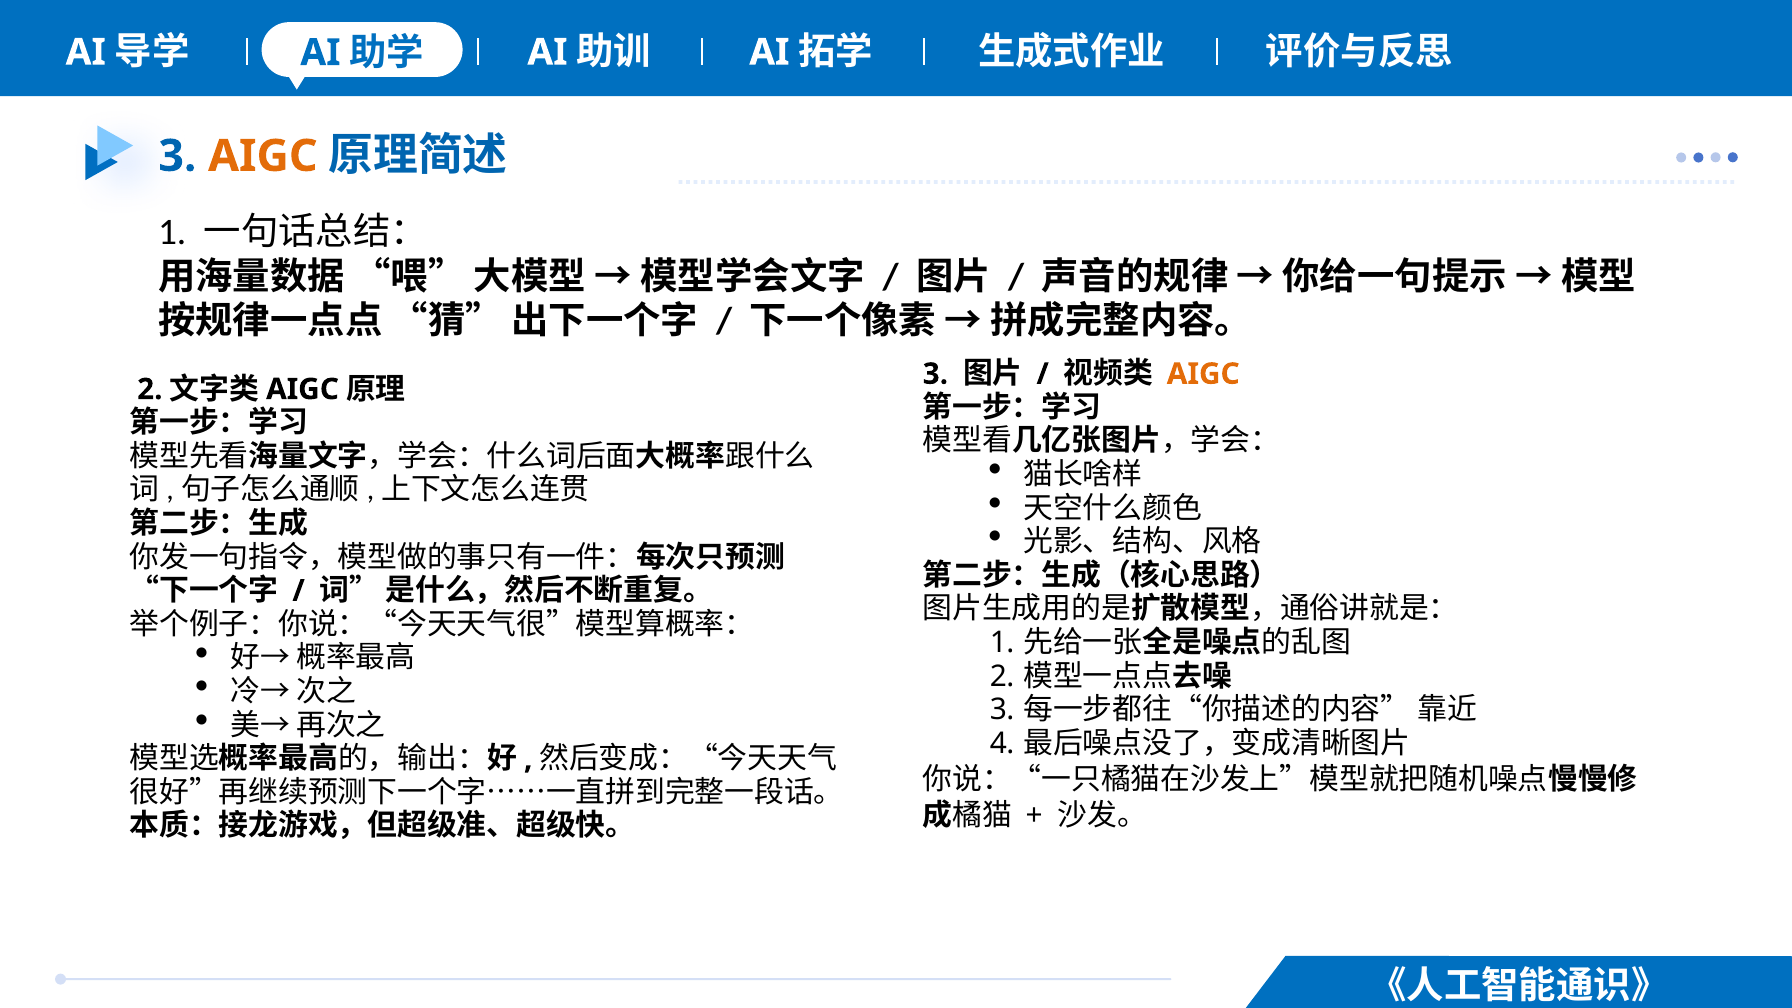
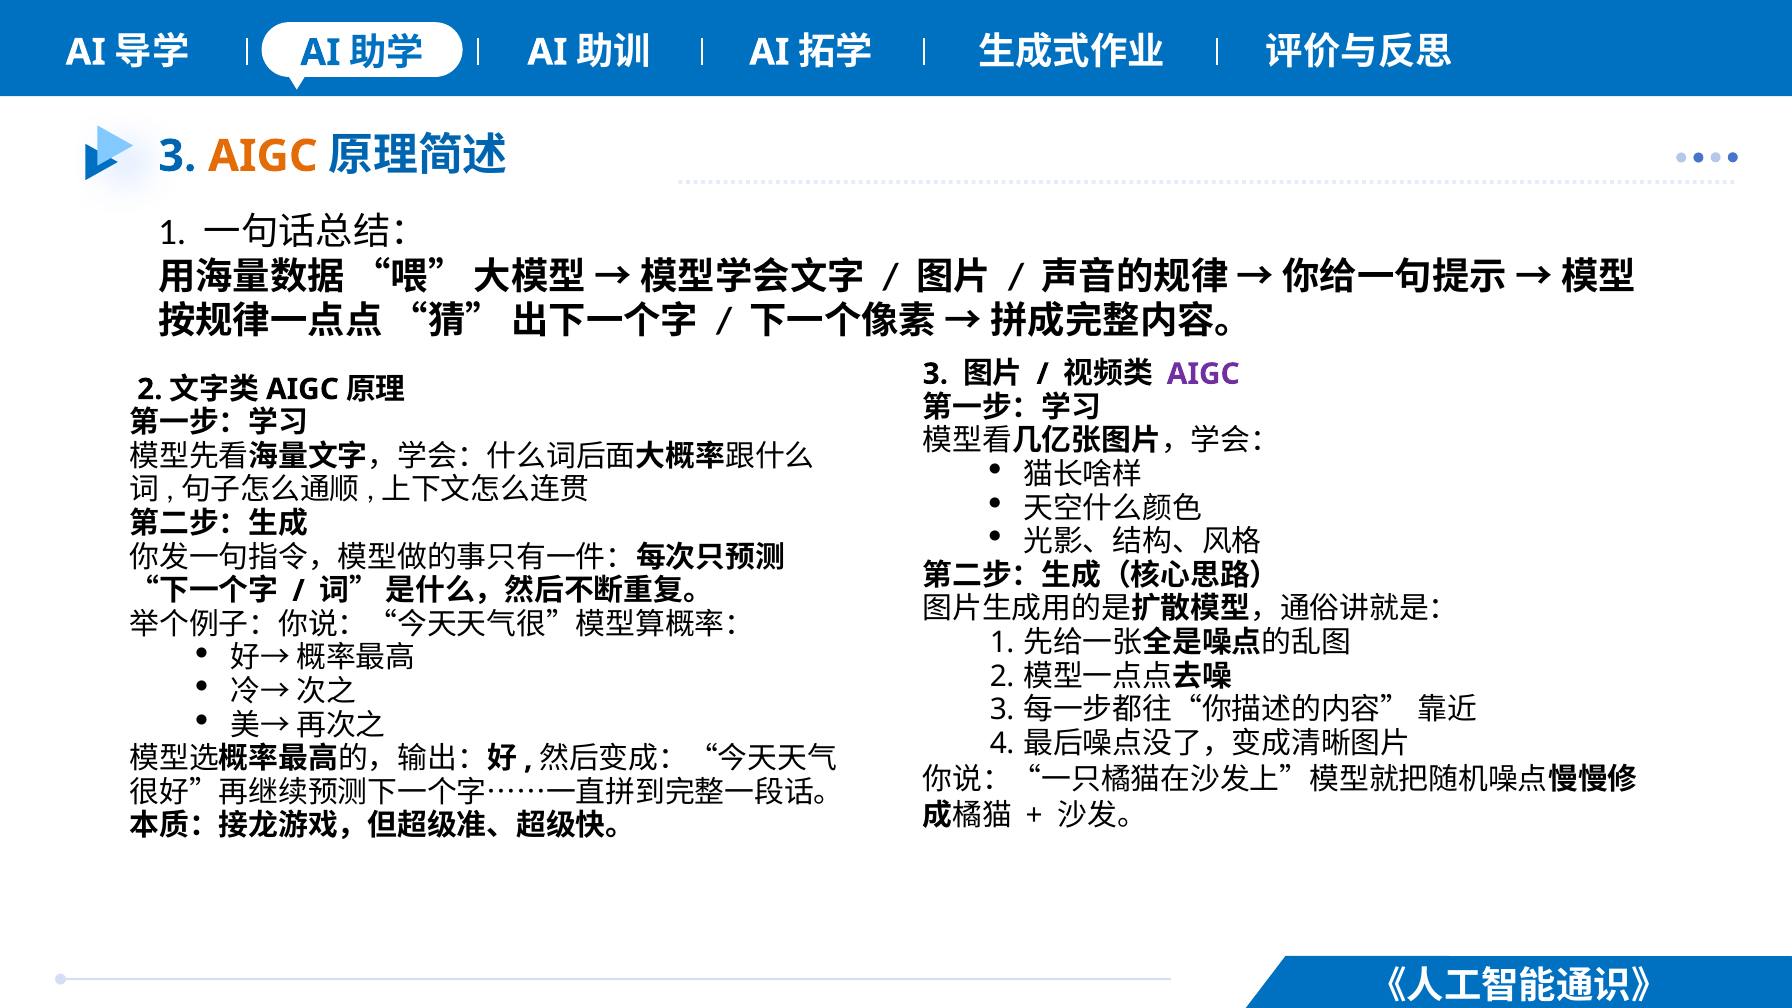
AIGC at (1203, 374) colour: orange -> purple
